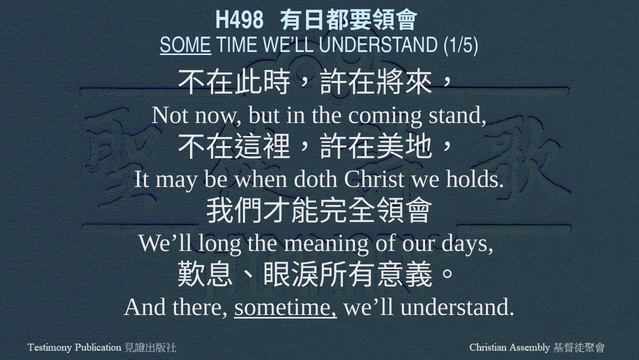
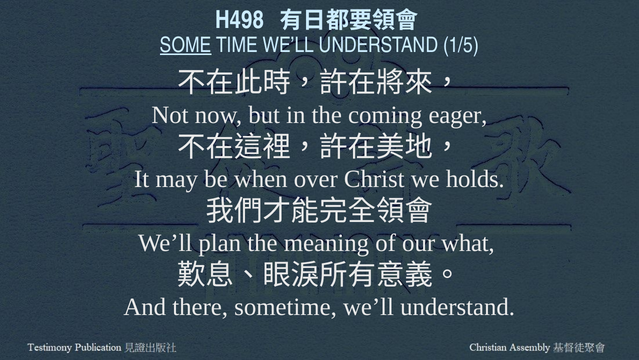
stand: stand -> eager
doth: doth -> over
long: long -> plan
days: days -> what
sometime underline: present -> none
